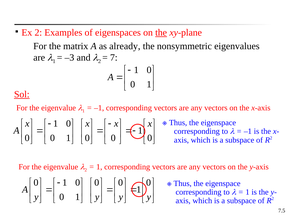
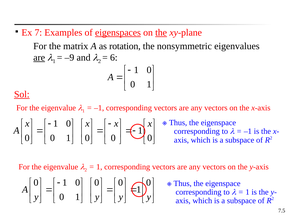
Ex 2: 2 -> 7
eigenspaces underline: none -> present
already: already -> rotation
are at (39, 58) underline: none -> present
–3: –3 -> –9
7: 7 -> 6
